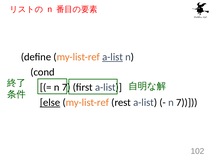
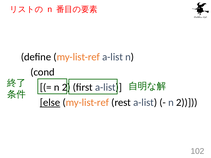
a-list at (113, 57) underline: present -> none
7 at (66, 87): 7 -> 2
7 at (187, 103): 7 -> 2
